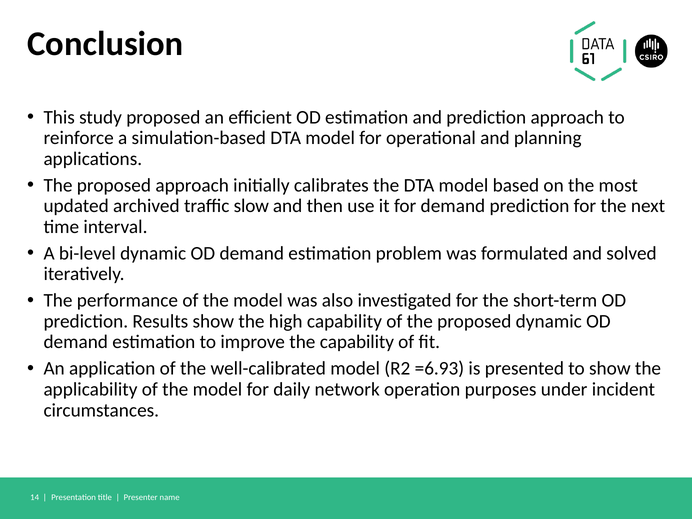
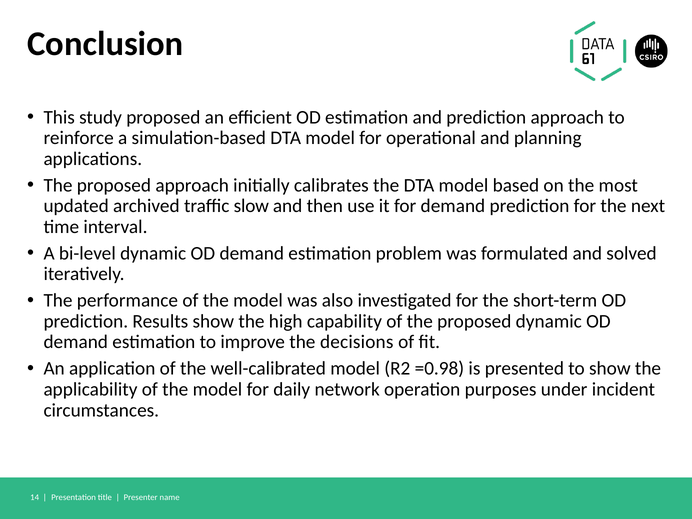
the capability: capability -> decisions
=6.93: =6.93 -> =0.98
